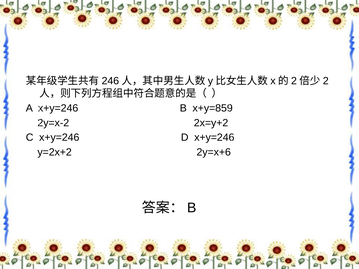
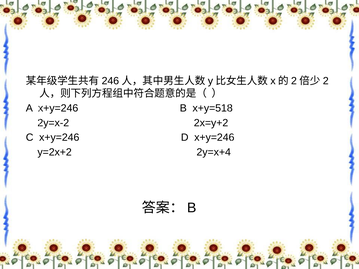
x+y=859: x+y=859 -> x+y=518
2y=x+6: 2y=x+6 -> 2y=x+4
